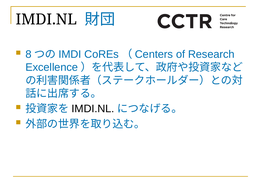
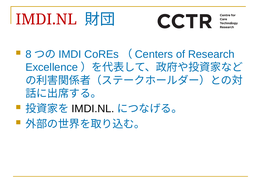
IMDI.NL at (46, 19) colour: black -> red
